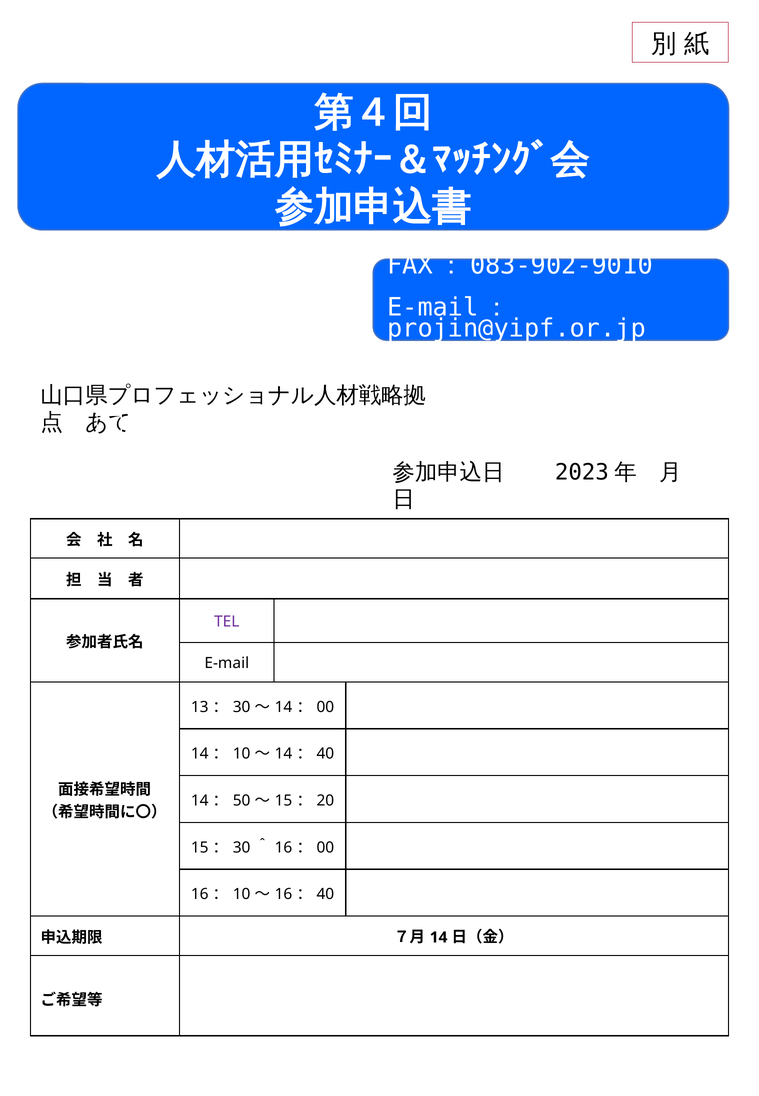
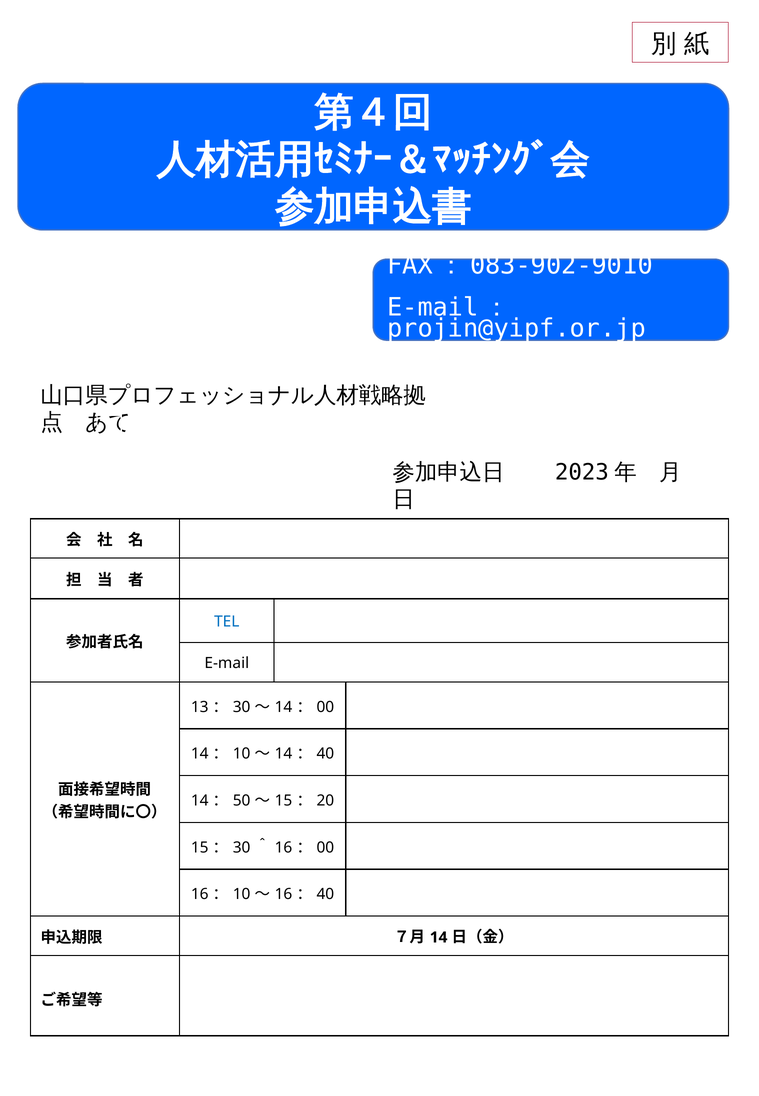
TEL colour: purple -> blue
